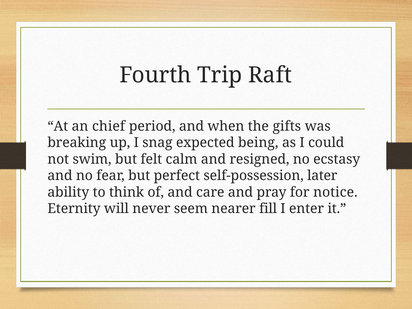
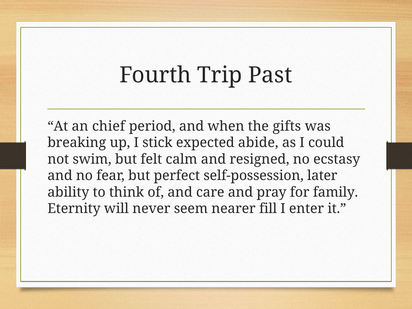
Raft: Raft -> Past
snag: snag -> stick
being: being -> abide
notice: notice -> family
